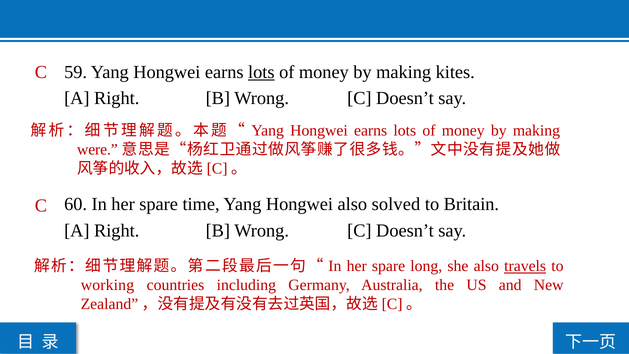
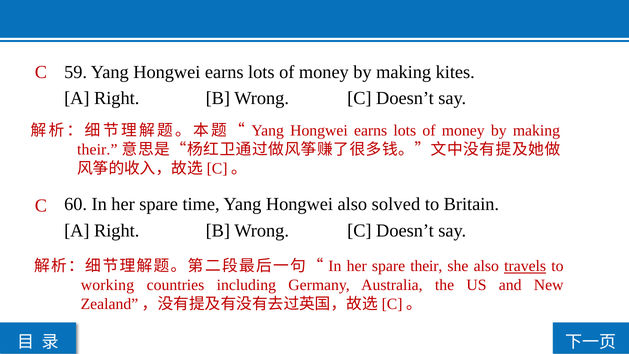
lots at (261, 72) underline: present -> none
were at (97, 149): were -> their
spare long: long -> their
